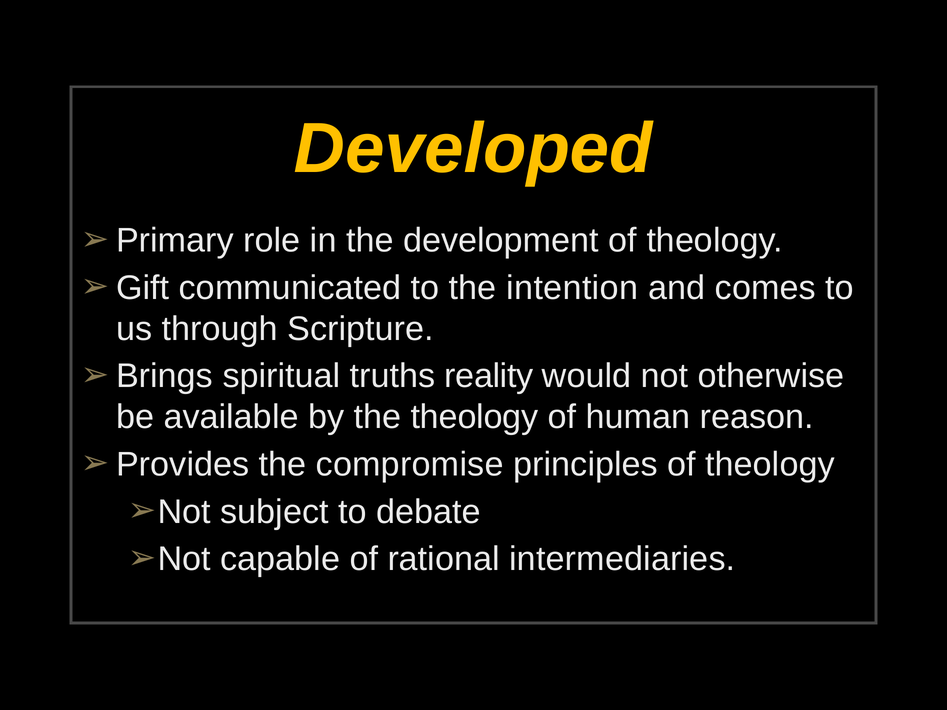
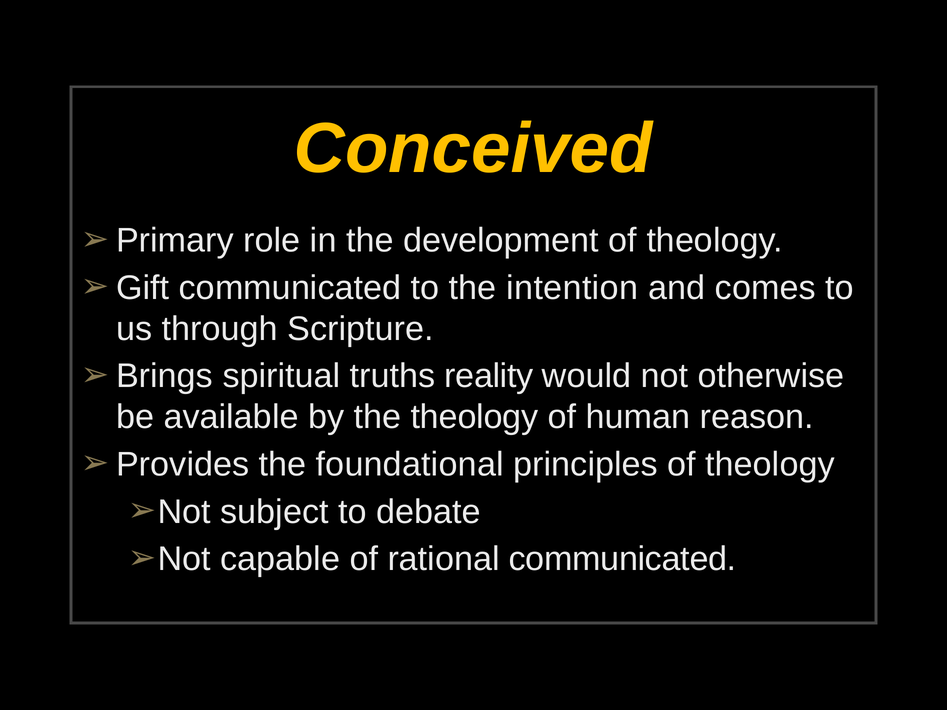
Developed: Developed -> Conceived
compromise: compromise -> foundational
rational intermediaries: intermediaries -> communicated
